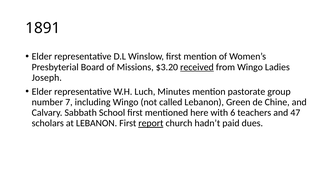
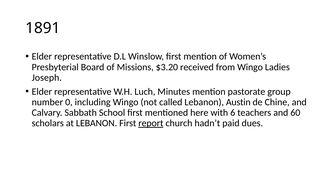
received underline: present -> none
7: 7 -> 0
Green: Green -> Austin
47: 47 -> 60
